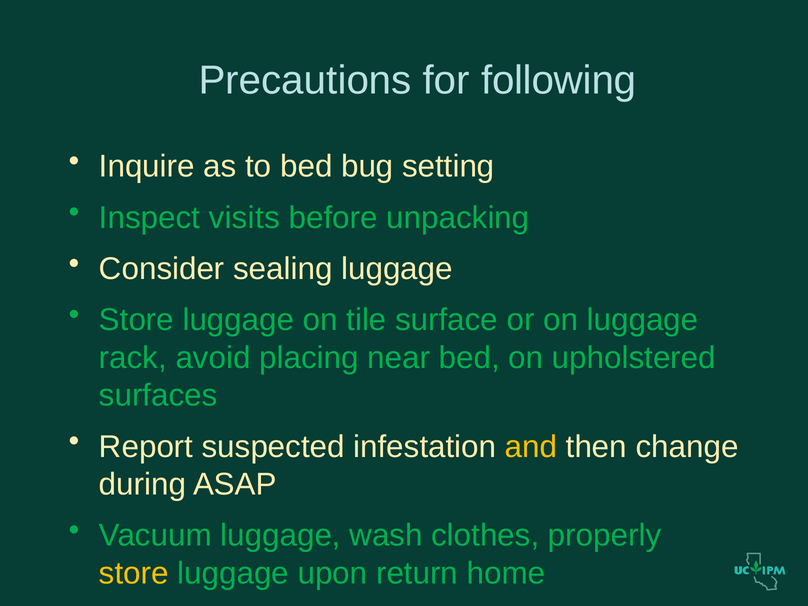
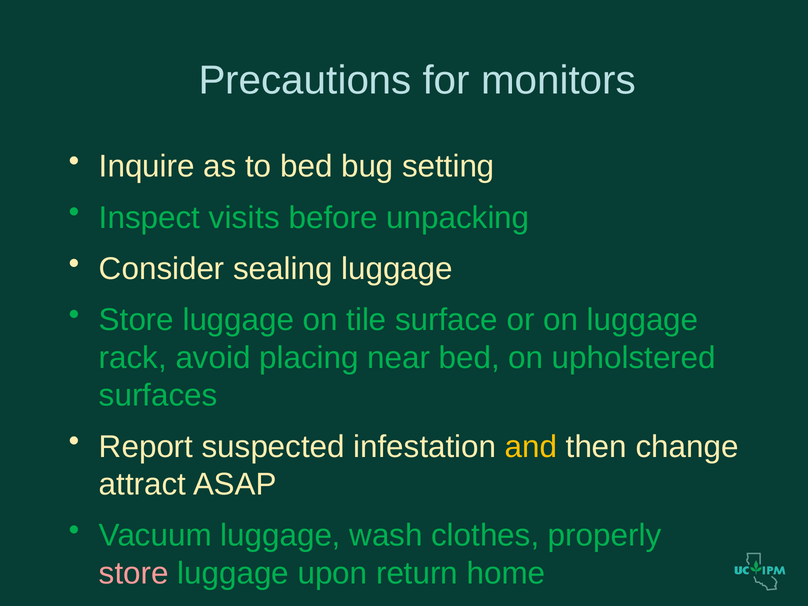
following: following -> monitors
during: during -> attract
store at (134, 573) colour: yellow -> pink
